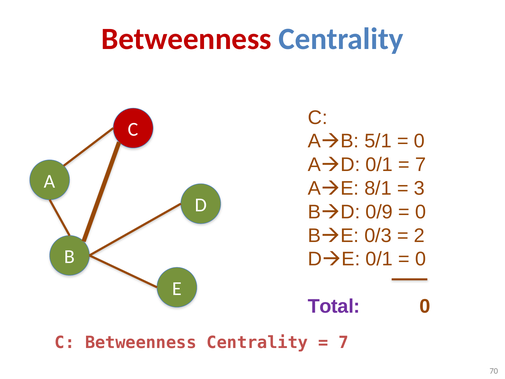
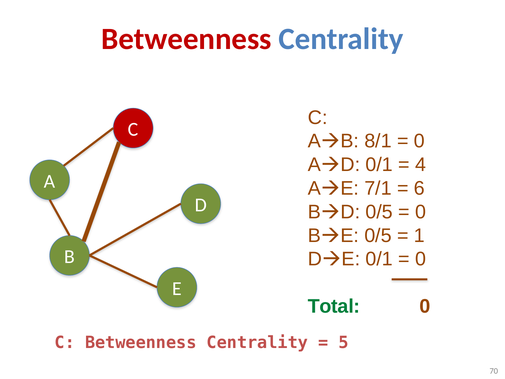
5/1: 5/1 -> 8/1
7 at (421, 165): 7 -> 4
8/1: 8/1 -> 7/1
3: 3 -> 6
D 0/9: 0/9 -> 0/5
E 0/3: 0/3 -> 0/5
2: 2 -> 1
Total colour: purple -> green
7 at (343, 342): 7 -> 5
